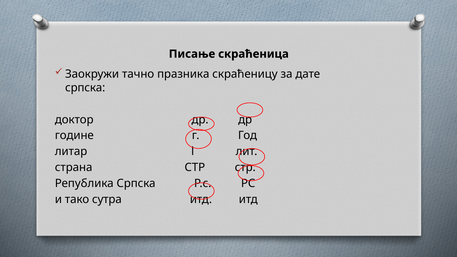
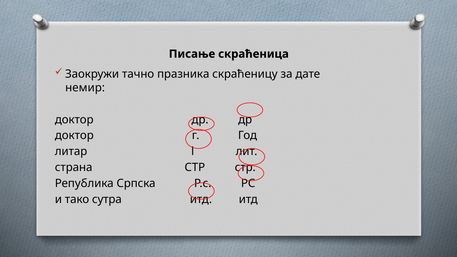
српска at (85, 88): српска -> немир
године at (74, 136): године -> доктор
